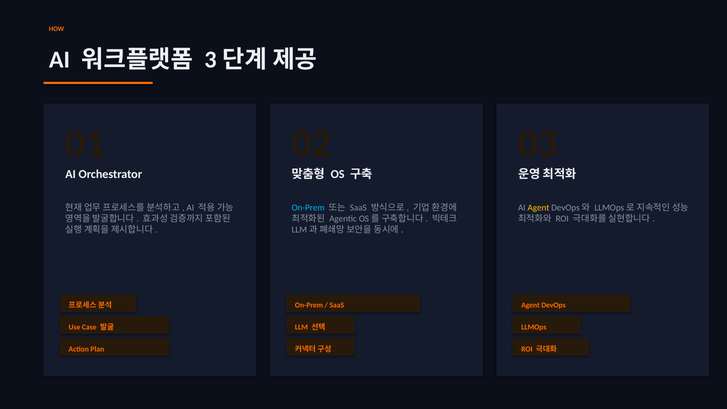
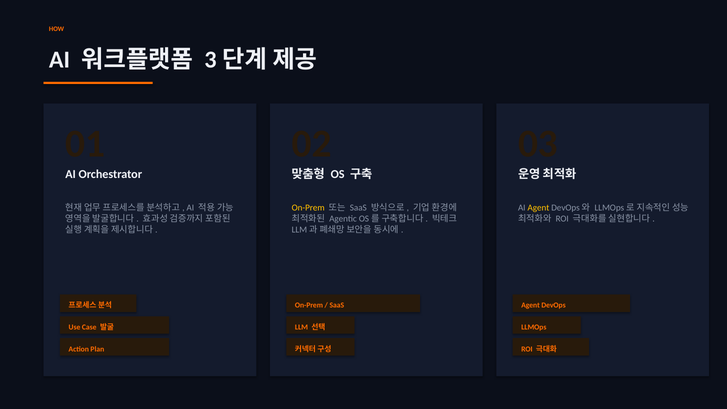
On-Prem at (308, 208) colour: light blue -> yellow
